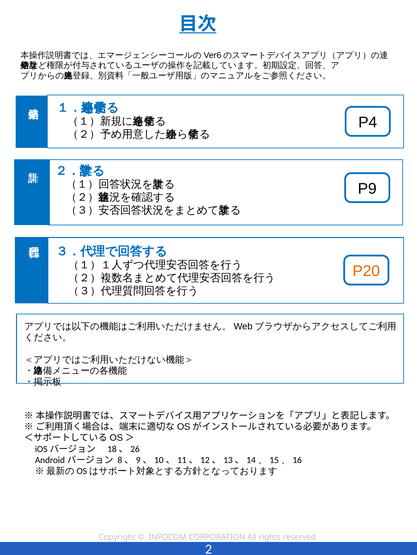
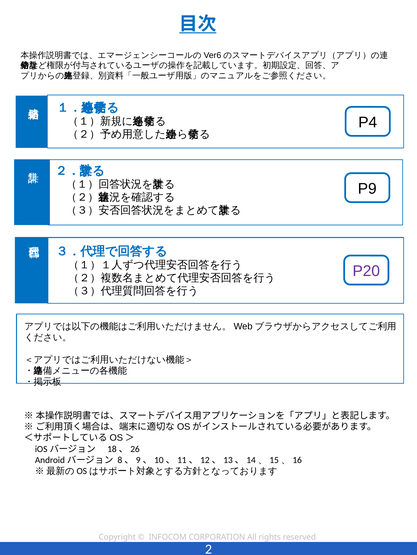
P20 colour: orange -> purple
